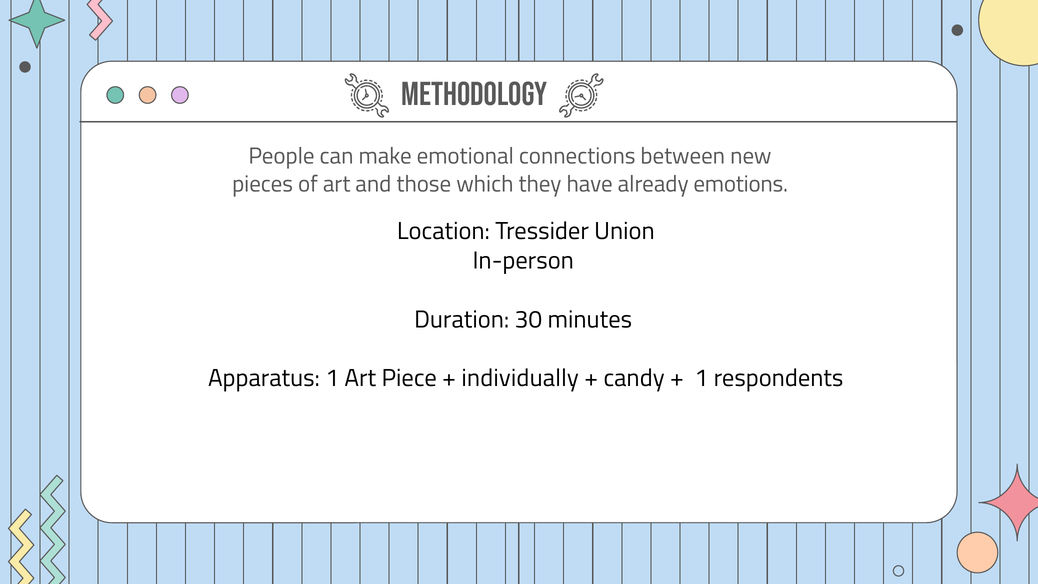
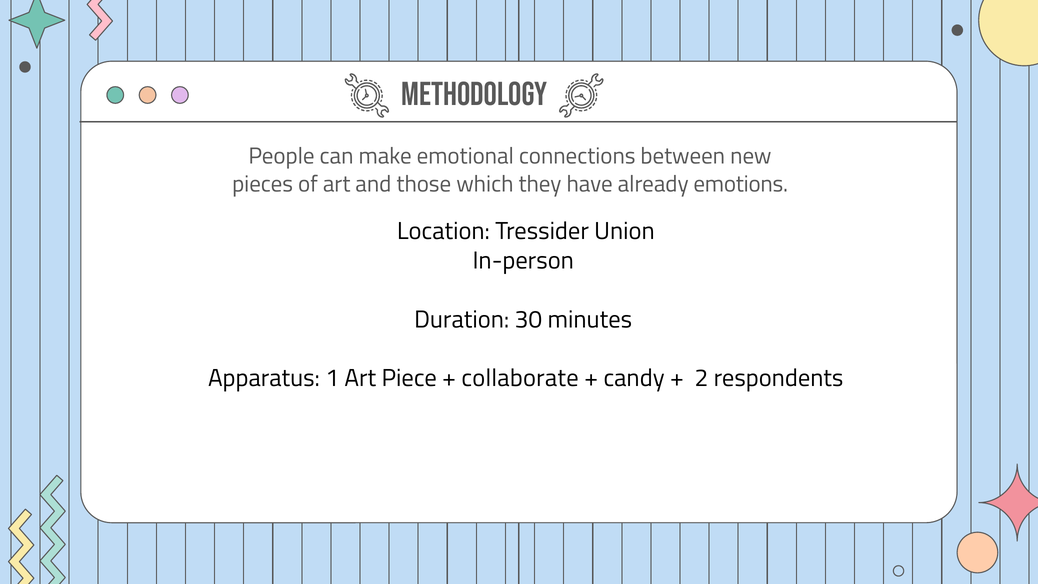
individually: individually -> collaborate
1 at (701, 378): 1 -> 2
